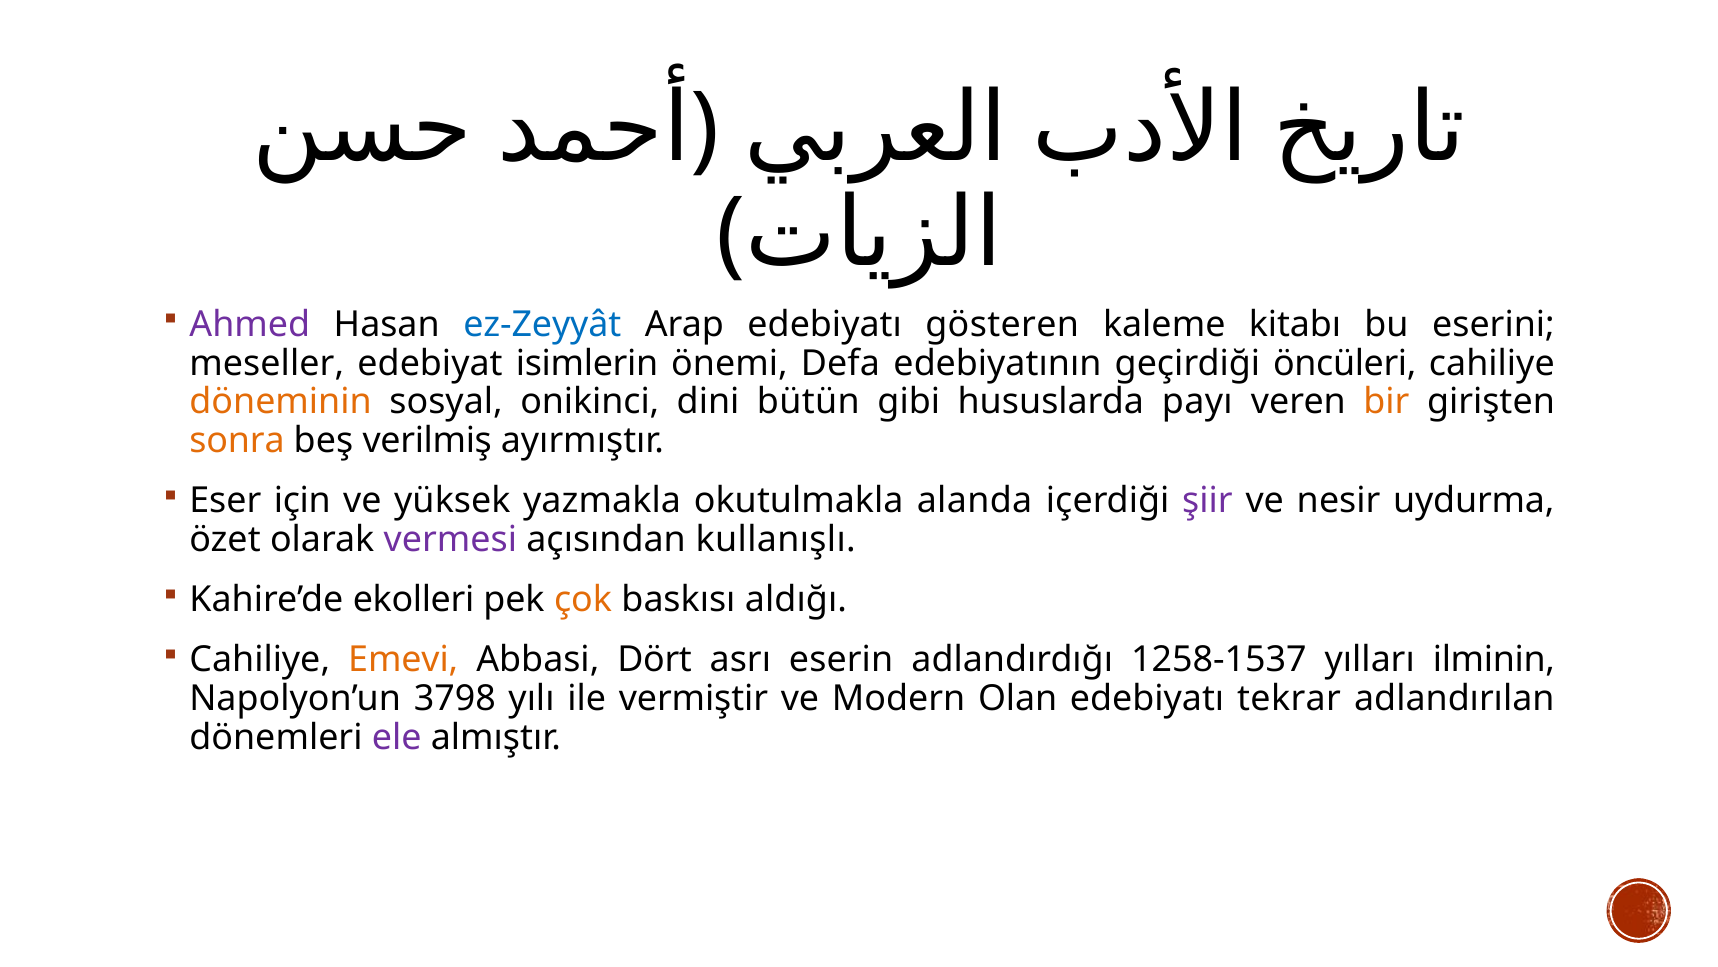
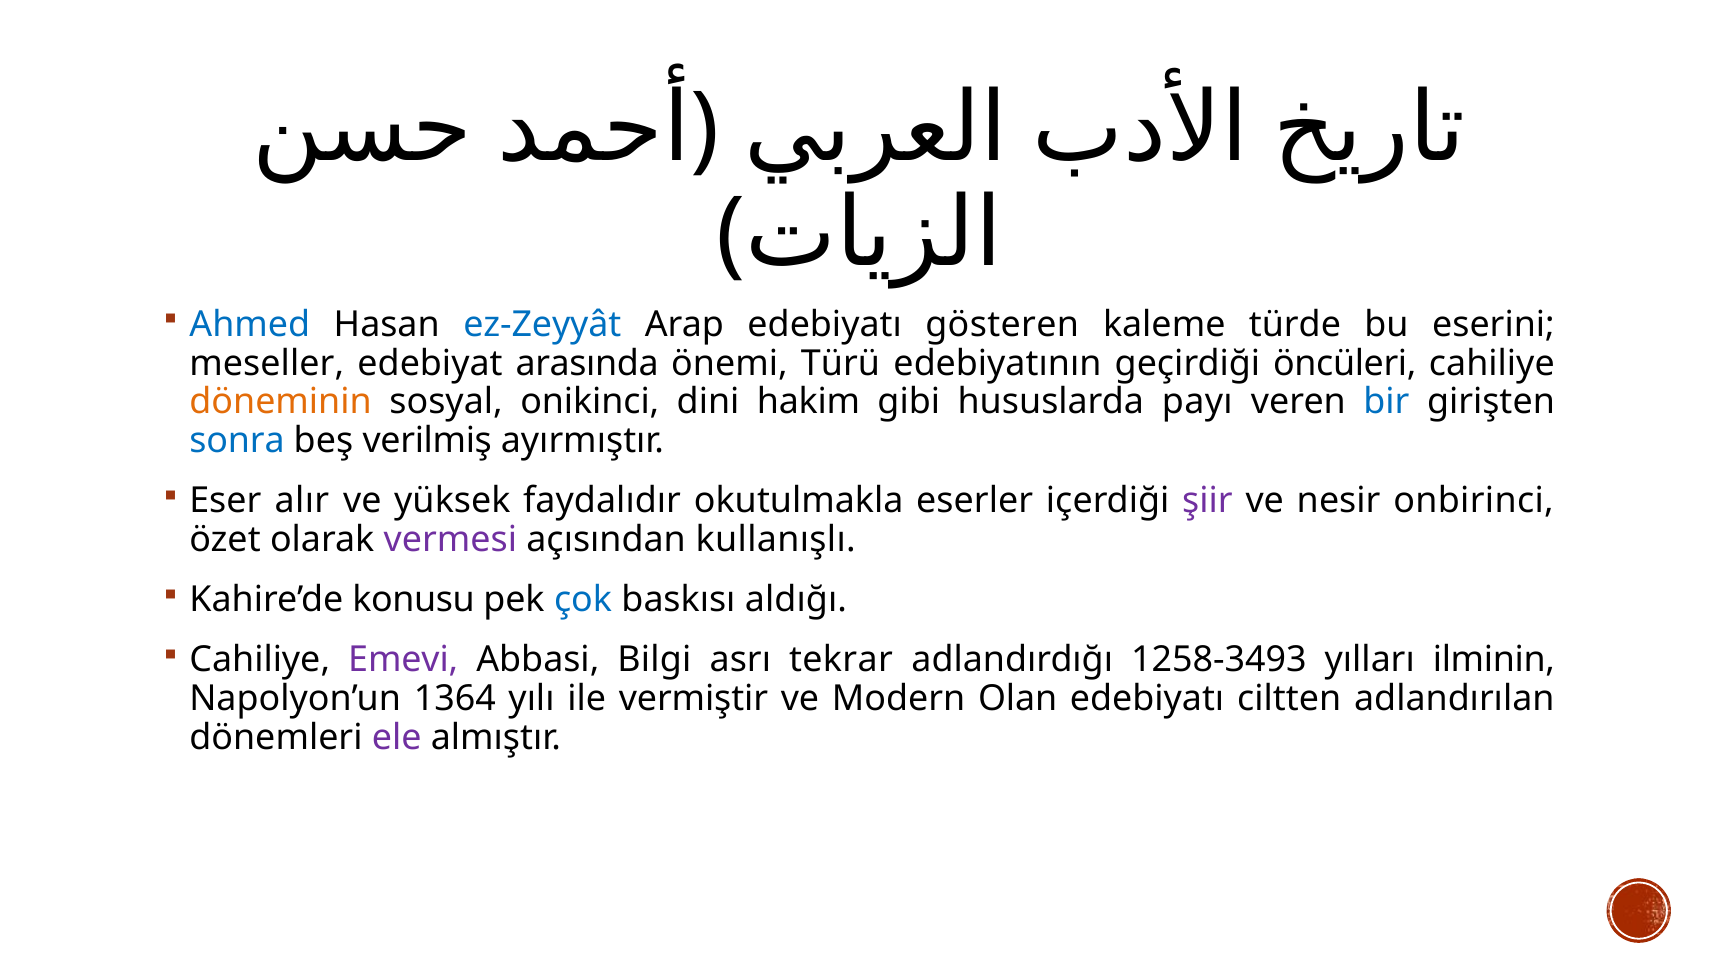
Ahmed colour: purple -> blue
kitabı: kitabı -> türde
isimlerin: isimlerin -> arasında
Defa: Defa -> Türü
bütün: bütün -> hakim
bir colour: orange -> blue
sonra colour: orange -> blue
için: için -> alır
yazmakla: yazmakla -> faydalıdır
alanda: alanda -> eserler
uydurma: uydurma -> onbirinci
ekolleri: ekolleri -> konusu
çok colour: orange -> blue
Emevi colour: orange -> purple
Dört: Dört -> Bilgi
eserin: eserin -> tekrar
1258-1537: 1258-1537 -> 1258-3493
3798: 3798 -> 1364
tekrar: tekrar -> ciltten
